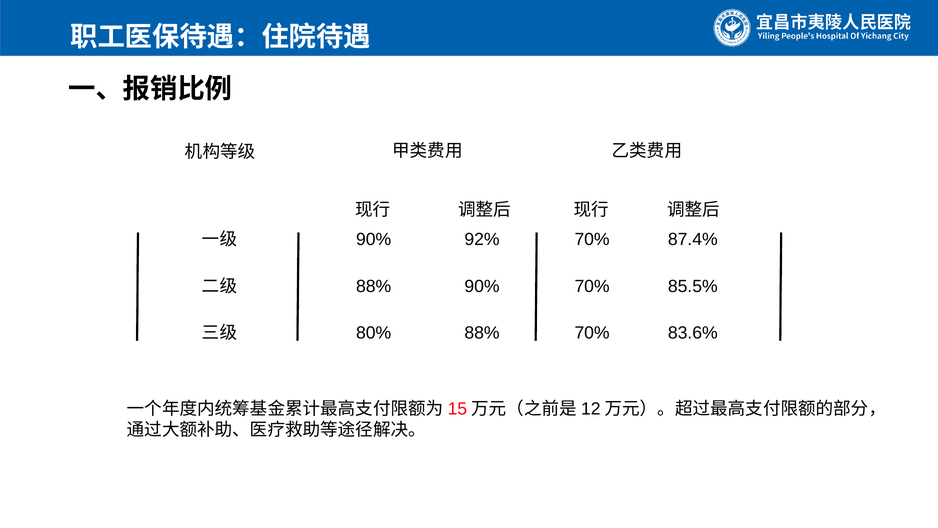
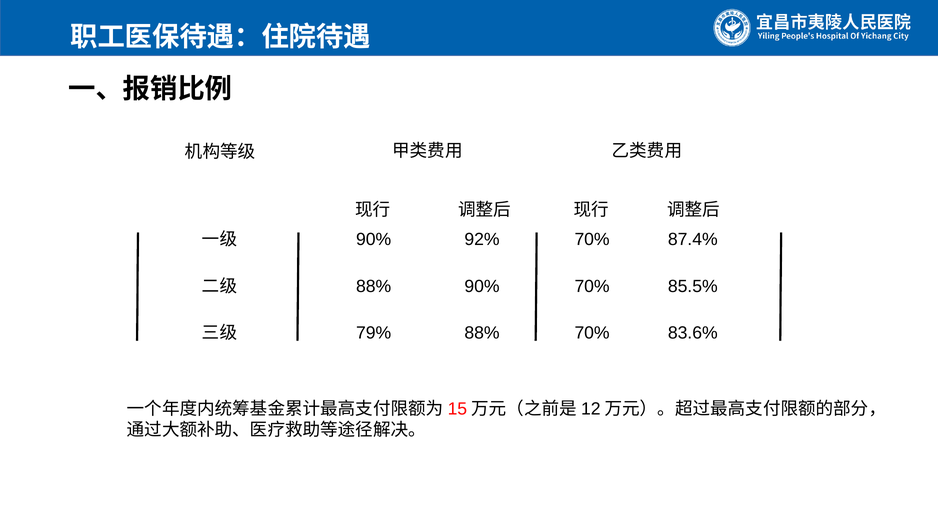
80%: 80% -> 79%
